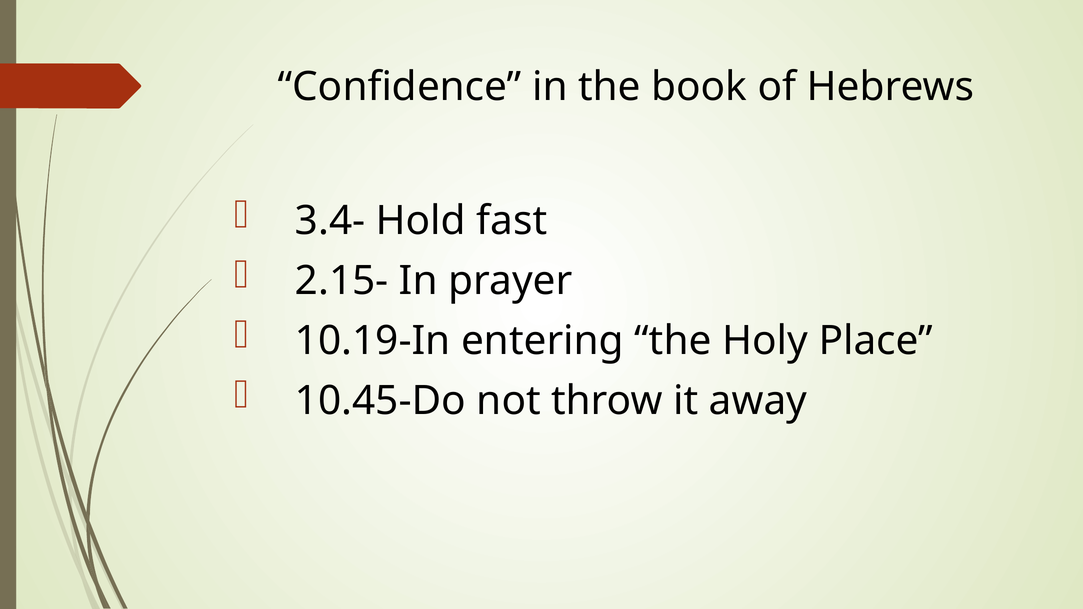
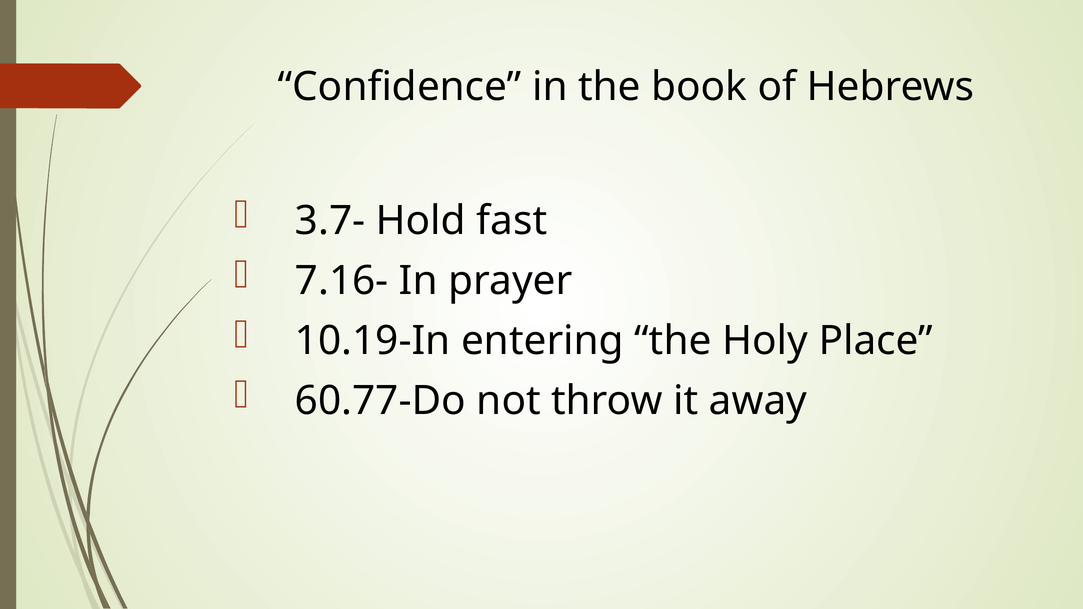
3.4-: 3.4- -> 3.7-
2.15-: 2.15- -> 7.16-
10.45-Do: 10.45-Do -> 60.77-Do
